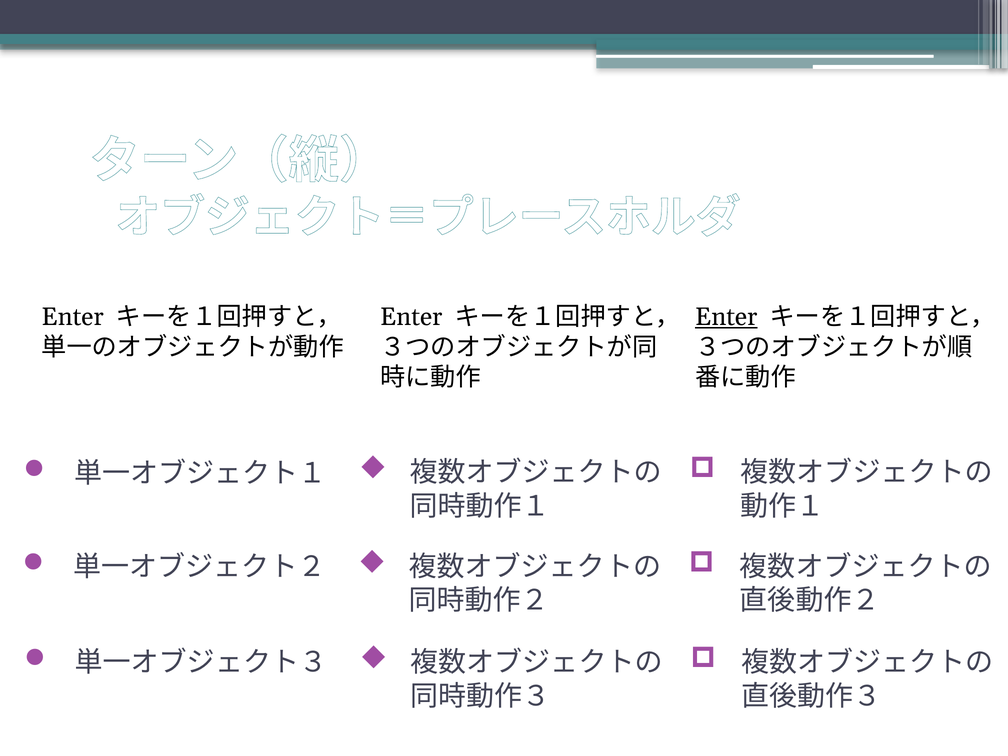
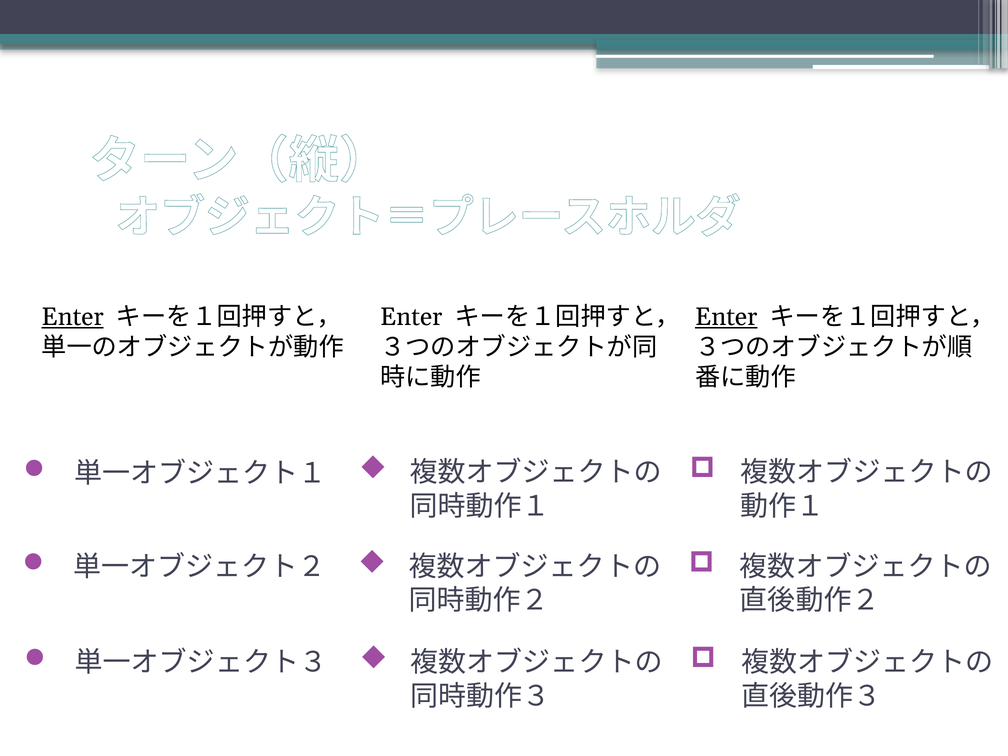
Enter at (73, 317) underline: none -> present
